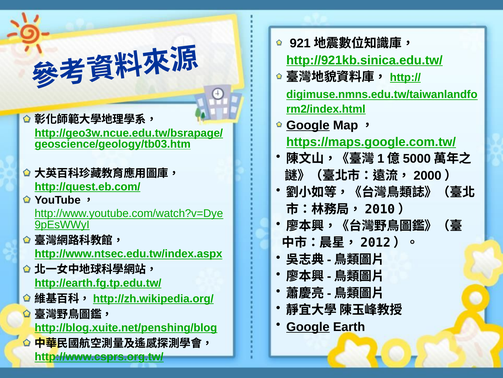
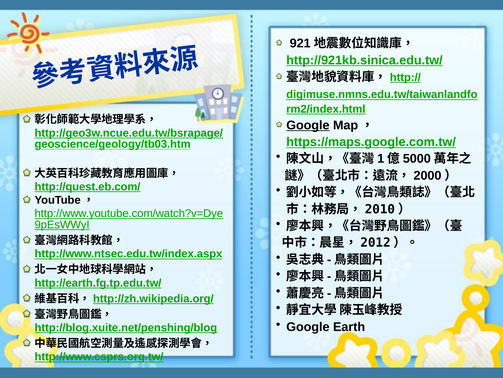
Google at (308, 326) underline: present -> none
